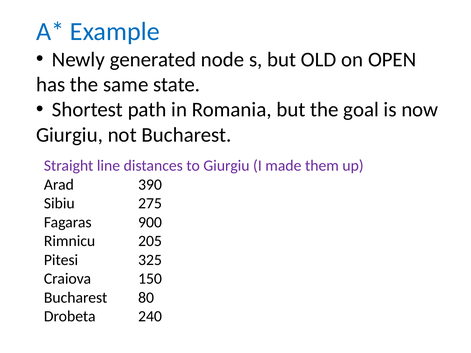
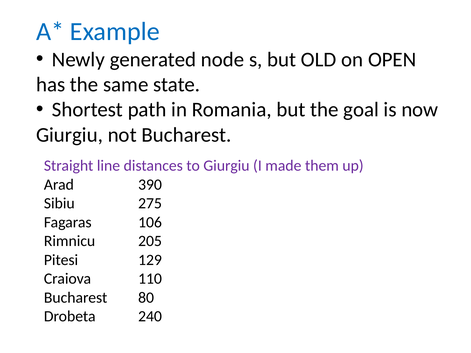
900: 900 -> 106
325: 325 -> 129
150: 150 -> 110
